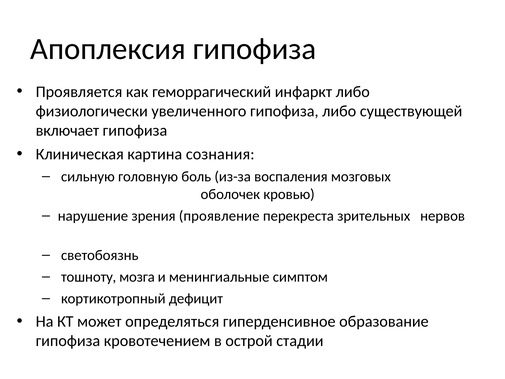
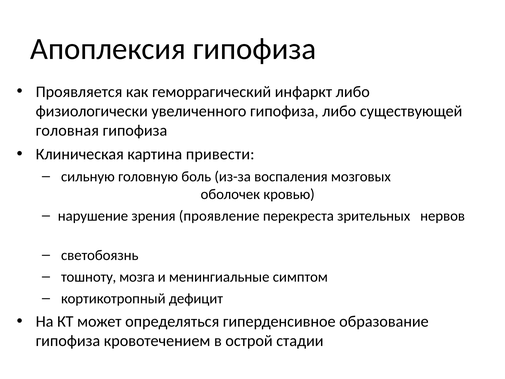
включает: включает -> головная
сознания: сознания -> привести
